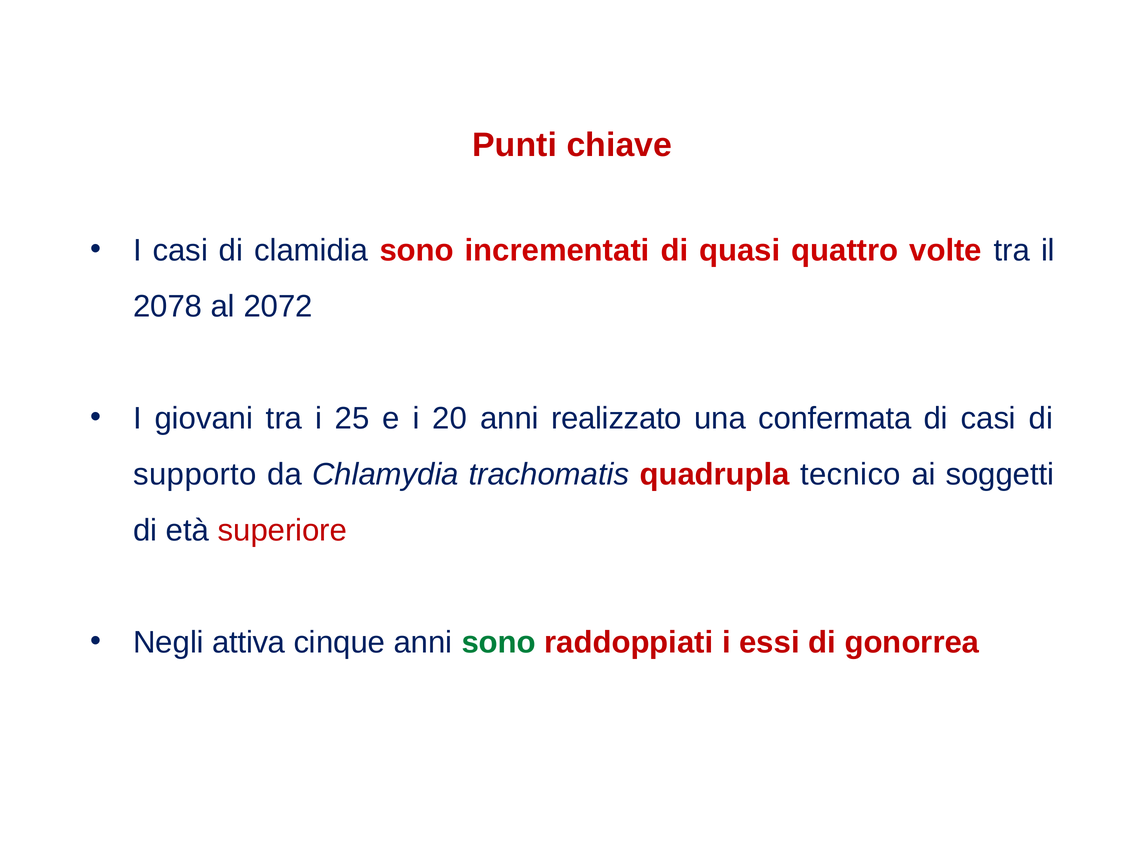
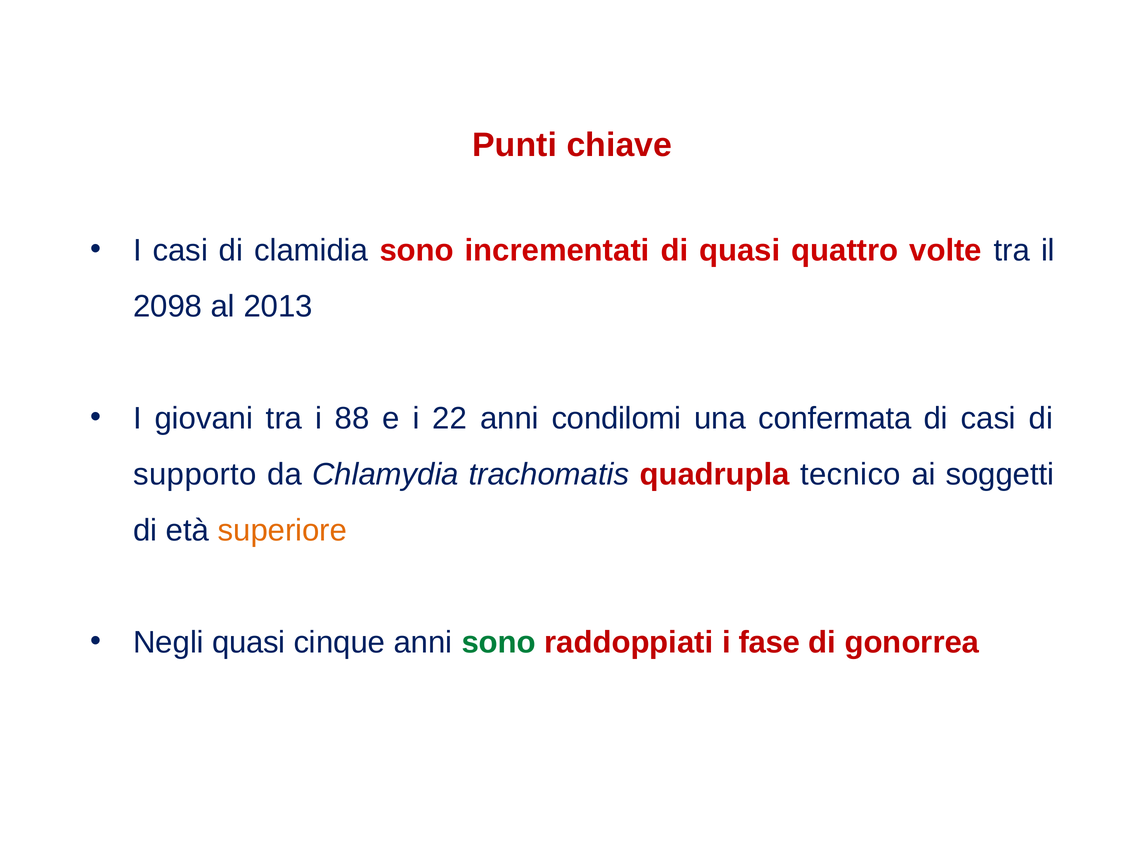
2078: 2078 -> 2098
2072: 2072 -> 2013
25: 25 -> 88
20: 20 -> 22
realizzato: realizzato -> condilomi
superiore colour: red -> orange
Negli attiva: attiva -> quasi
essi: essi -> fase
